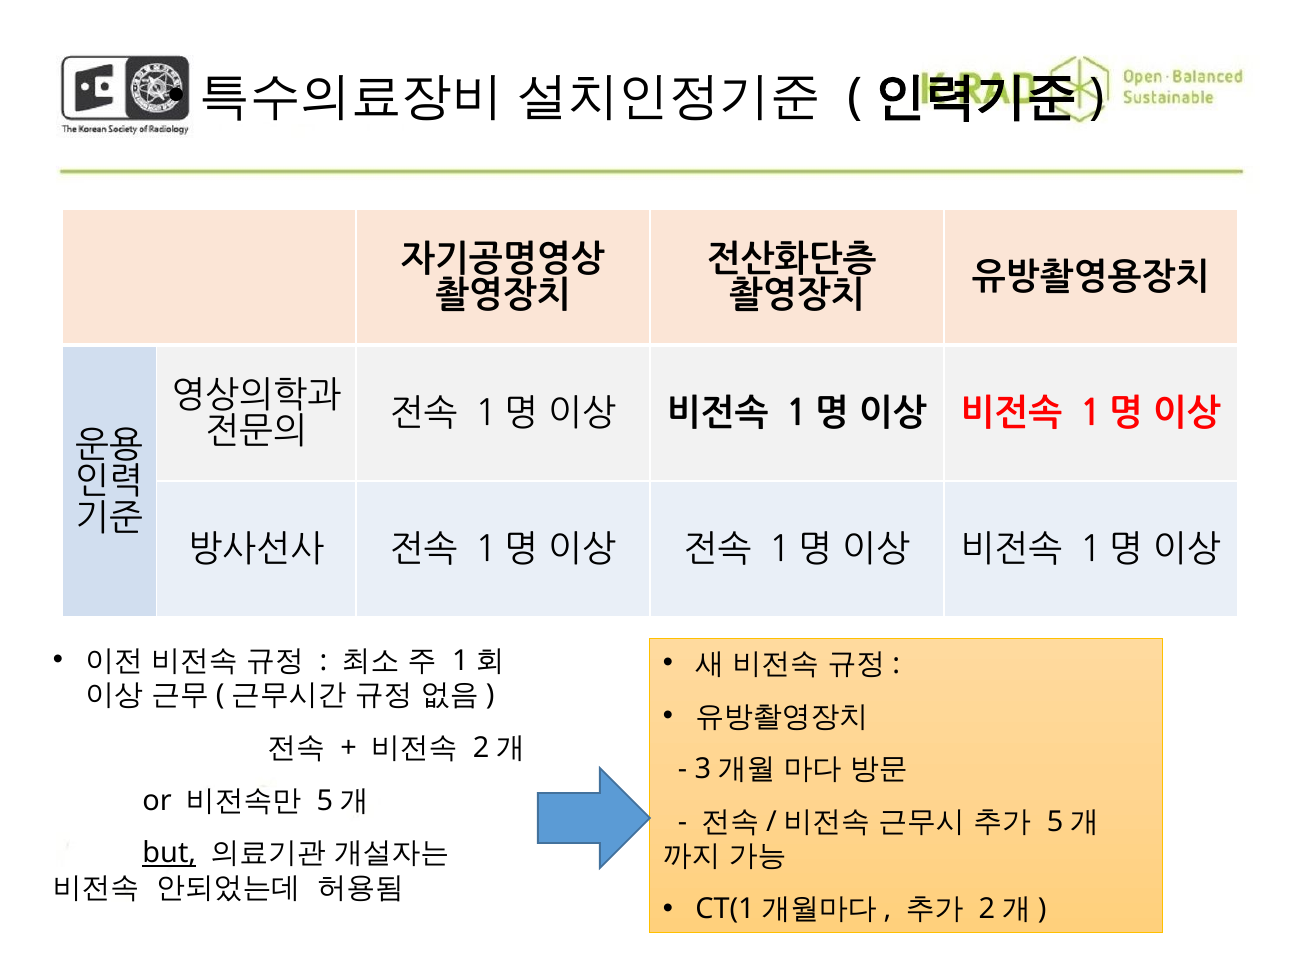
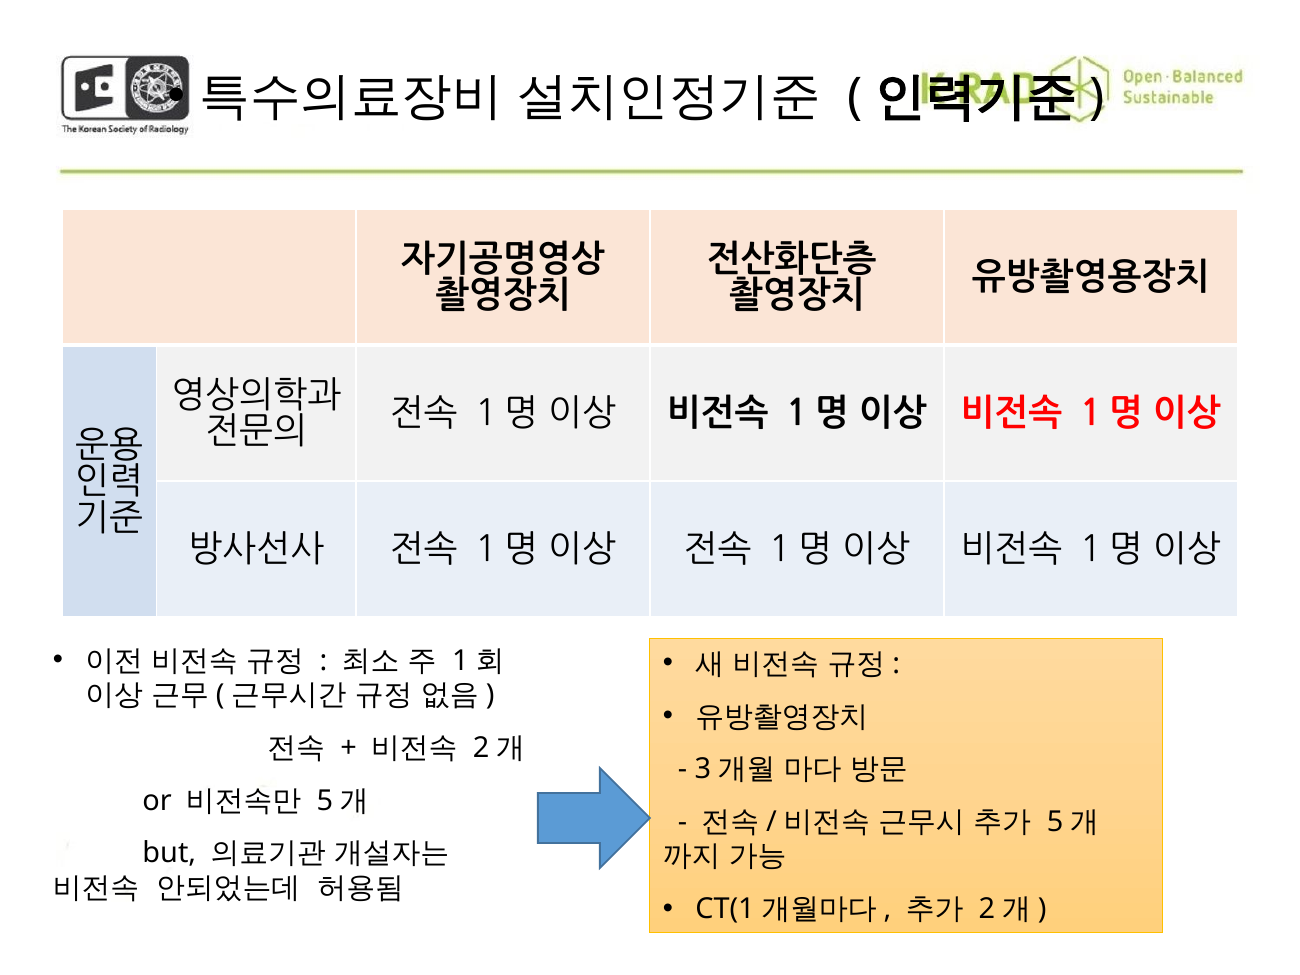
but underline: present -> none
